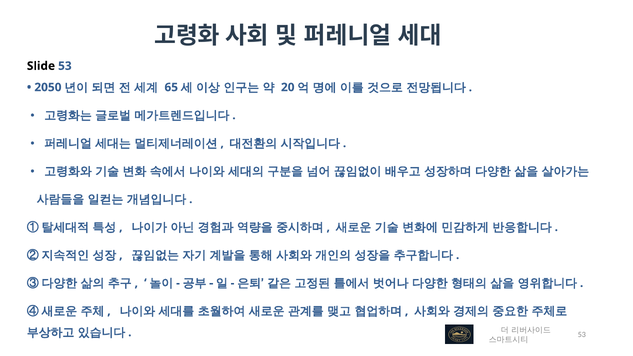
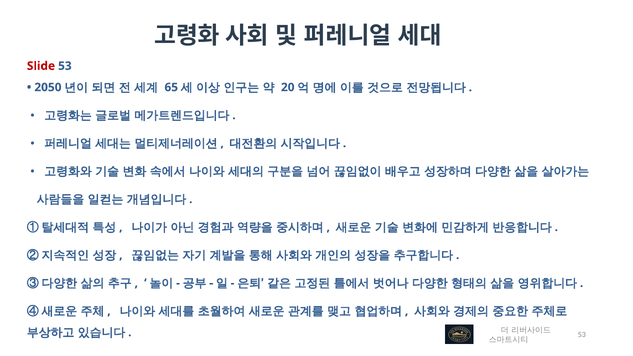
Slide colour: black -> red
